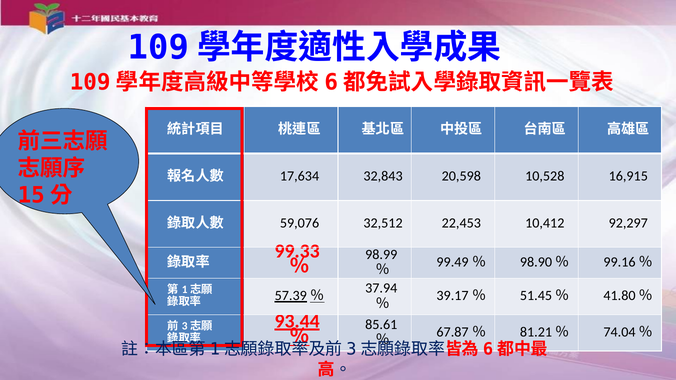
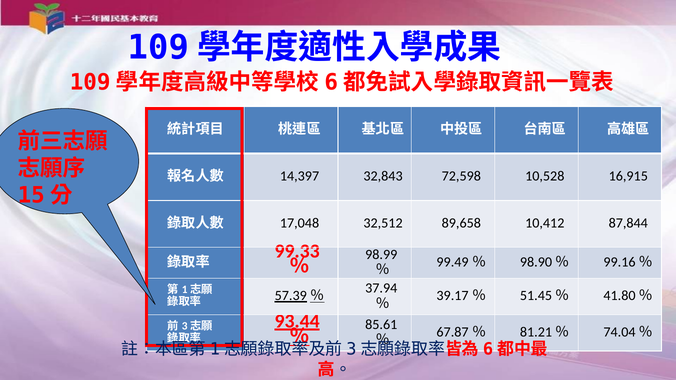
17,634: 17,634 -> 14,397
20,598: 20,598 -> 72,598
59,076: 59,076 -> 17,048
22,453: 22,453 -> 89,658
92,297: 92,297 -> 87,844
